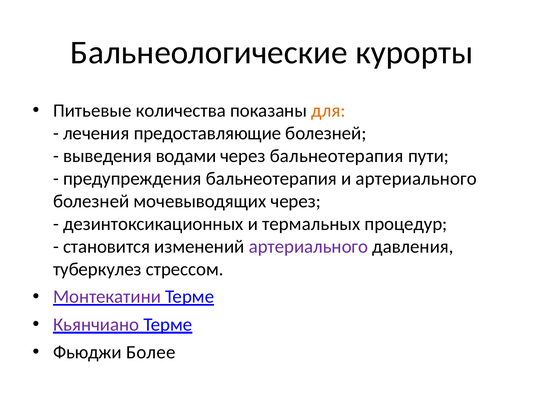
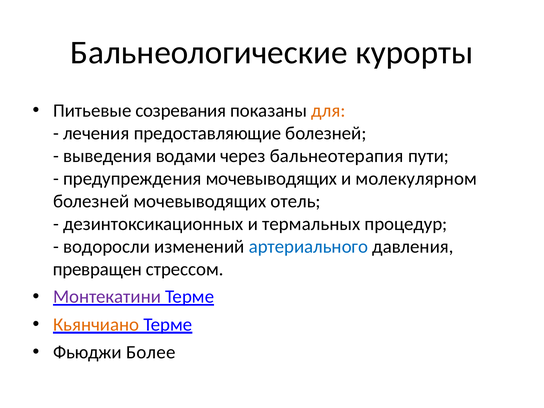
количества: количества -> созревания
предупреждения бальнеотерапия: бальнеотерапия -> мочевыводящих
и артериального: артериального -> молекулярном
мочевыводящих через: через -> отель
становится: становится -> водоросли
артериального at (308, 247) colour: purple -> blue
туберкулез: туберкулез -> превращен
Кьянчиано colour: purple -> orange
